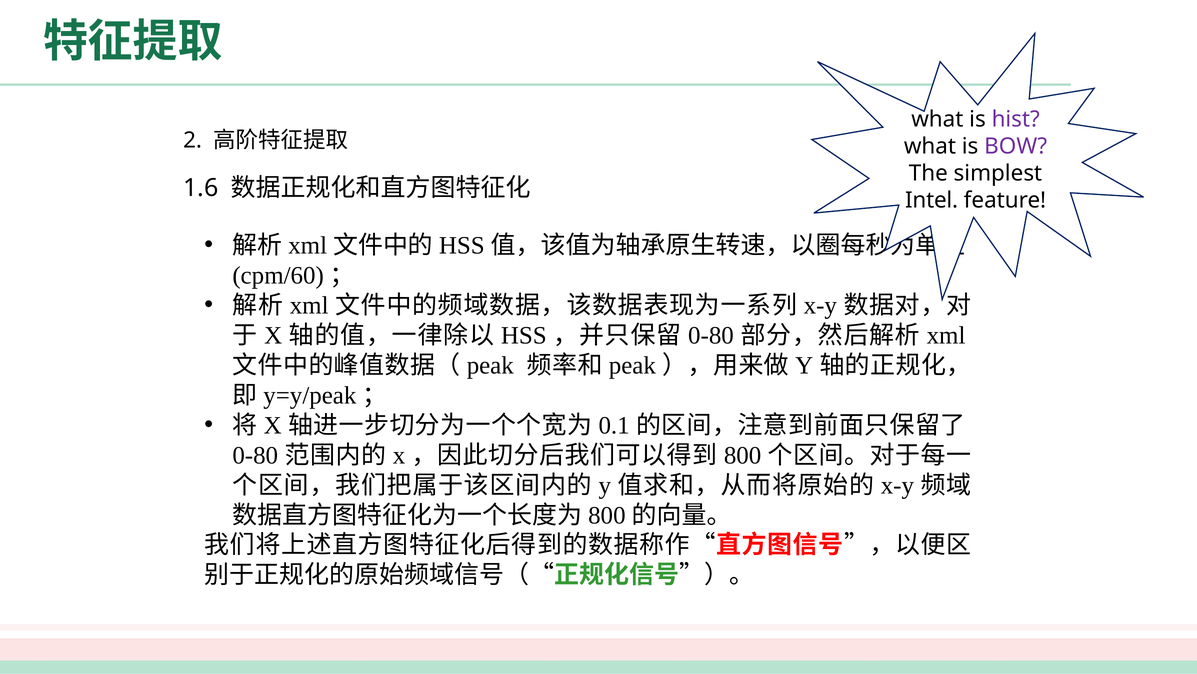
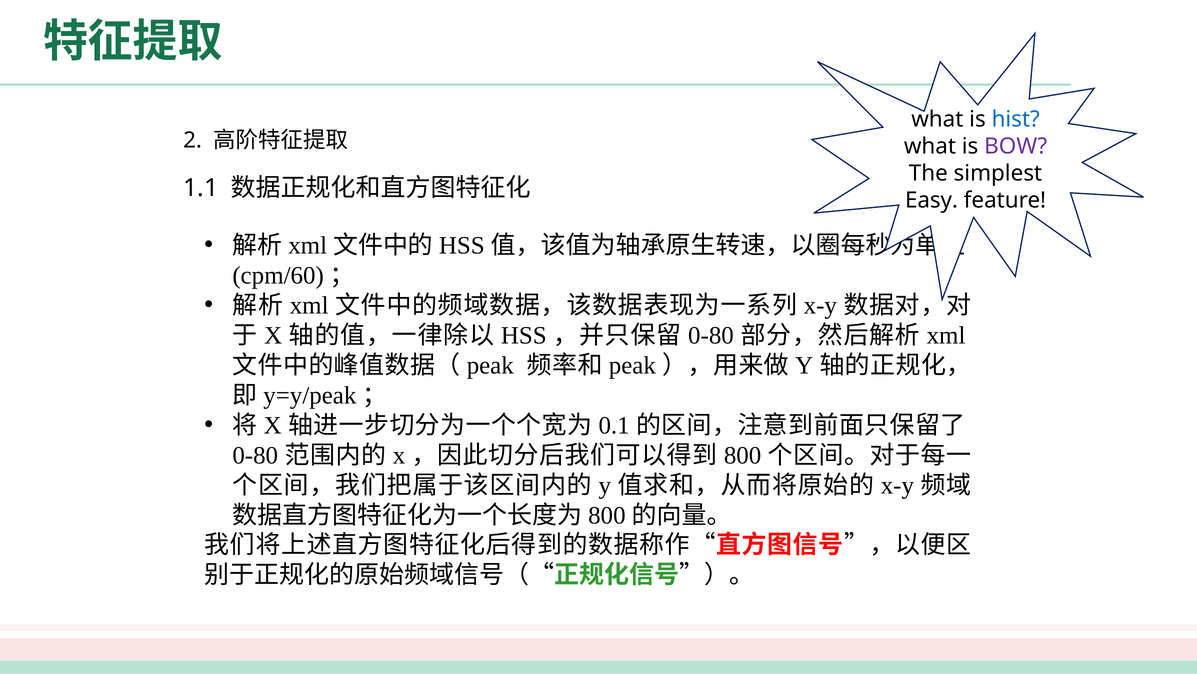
hist colour: purple -> blue
1.6: 1.6 -> 1.1
Intel: Intel -> Easy
